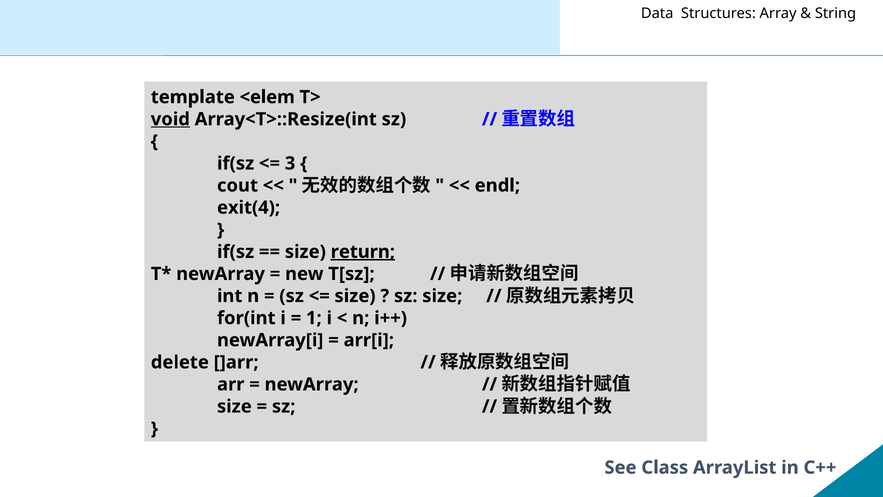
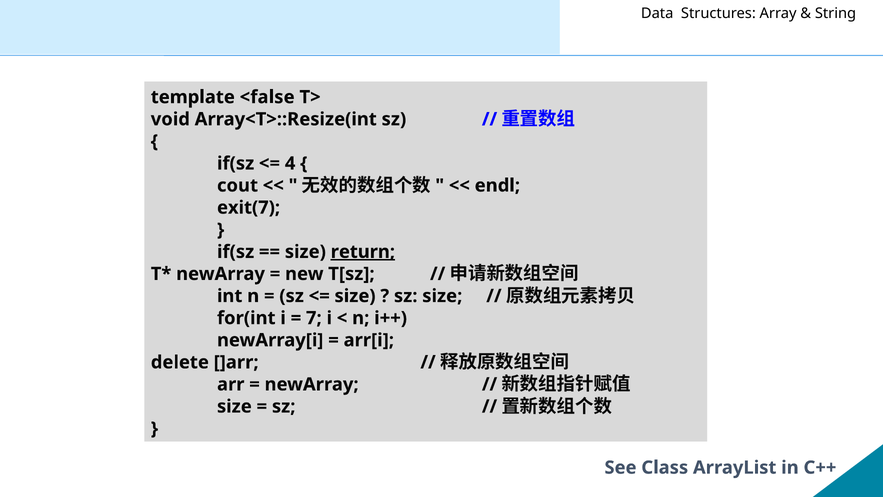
<elem: <elem -> <false
void underline: present -> none
3: 3 -> 4
exit(4: exit(4 -> exit(7
1: 1 -> 7
